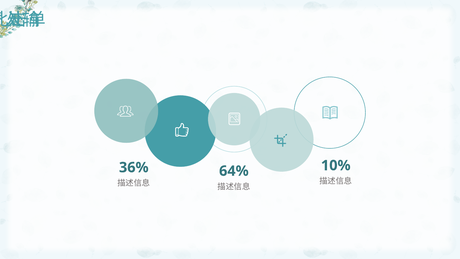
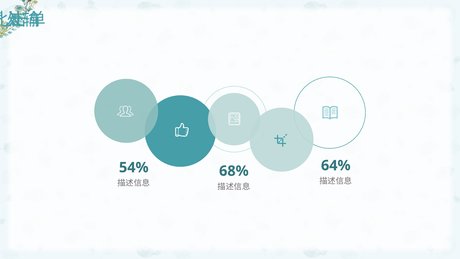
10%: 10% -> 64%
36%: 36% -> 54%
64%: 64% -> 68%
